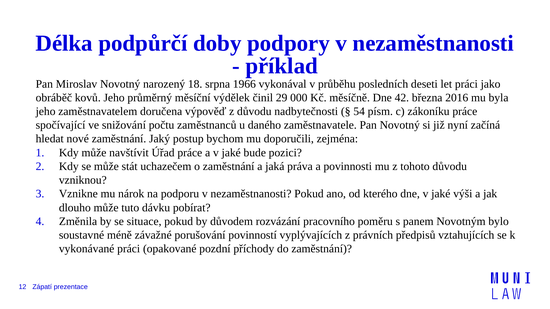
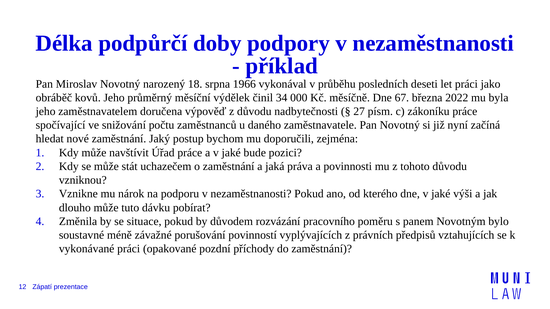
29: 29 -> 34
42: 42 -> 67
2016: 2016 -> 2022
54: 54 -> 27
